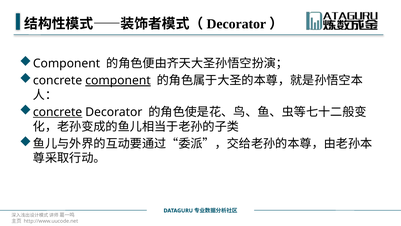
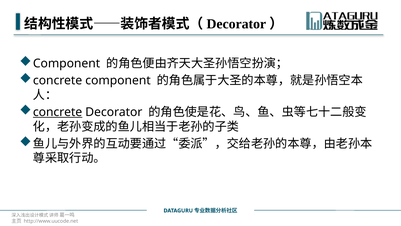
component at (118, 80) underline: present -> none
